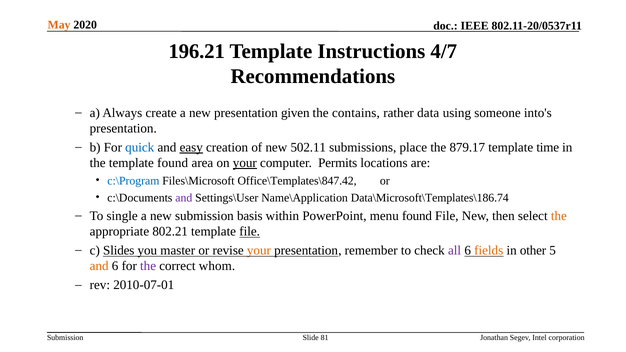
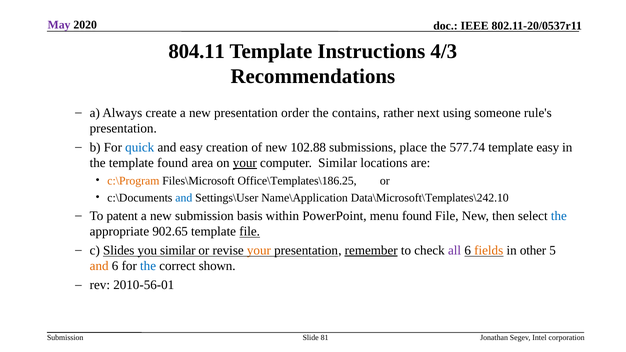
May colour: orange -> purple
196.21: 196.21 -> 804.11
4/7: 4/7 -> 4/3
given: given -> order
data: data -> next
into's: into's -> rule's
easy at (191, 147) underline: present -> none
502.11: 502.11 -> 102.88
879.17: 879.17 -> 577.74
template time: time -> easy
computer Permits: Permits -> Similar
c:\Program colour: blue -> orange
Office\Templates\847.42: Office\Templates\847.42 -> Office\Templates\186.25
and at (184, 198) colour: purple -> blue
Data\Microsoft\Templates\186.74: Data\Microsoft\Templates\186.74 -> Data\Microsoft\Templates\242.10
single: single -> patent
the at (559, 216) colour: orange -> blue
802.21: 802.21 -> 902.65
you master: master -> similar
remember underline: none -> present
the at (148, 266) colour: purple -> blue
whom: whom -> shown
2010-07-01: 2010-07-01 -> 2010-56-01
